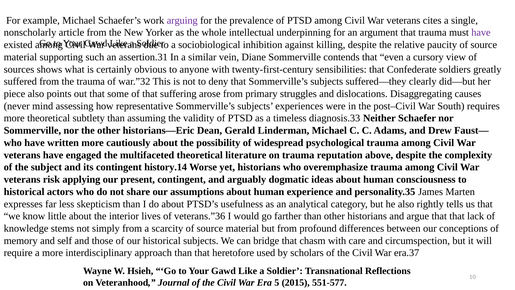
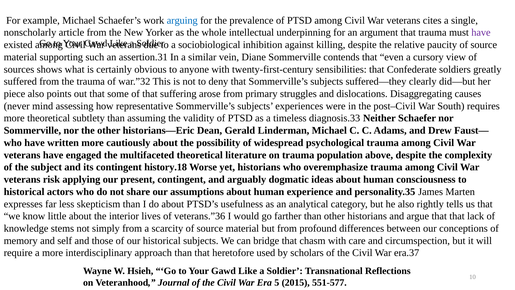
arguing colour: purple -> blue
reputation: reputation -> population
history.14: history.14 -> history.18
